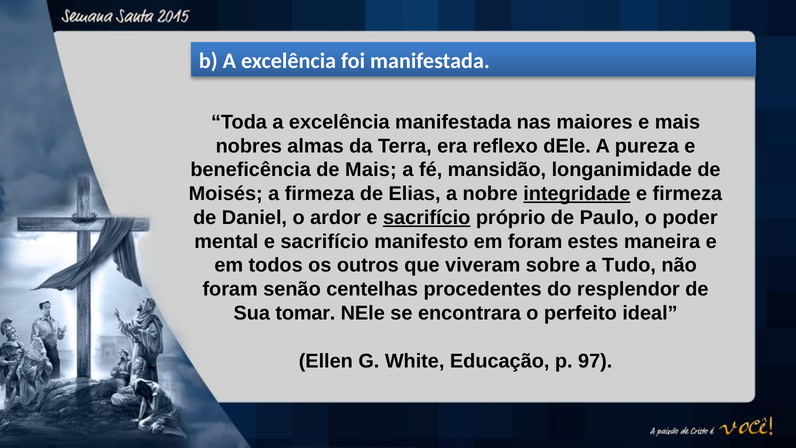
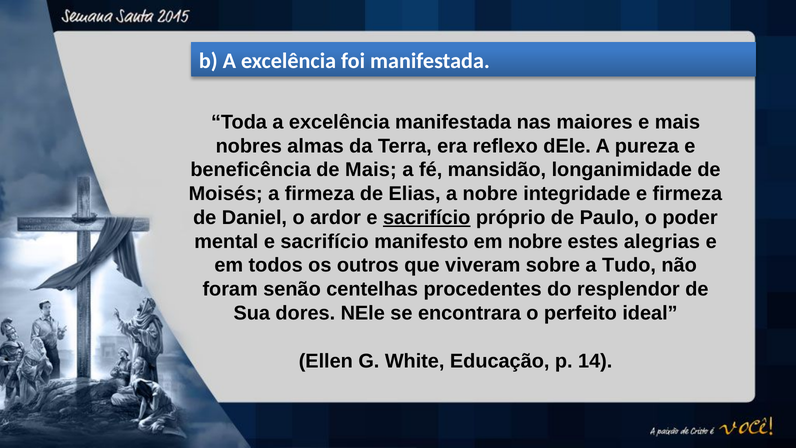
integridade underline: present -> none
em foram: foram -> nobre
maneira: maneira -> alegrias
tomar: tomar -> dores
97: 97 -> 14
